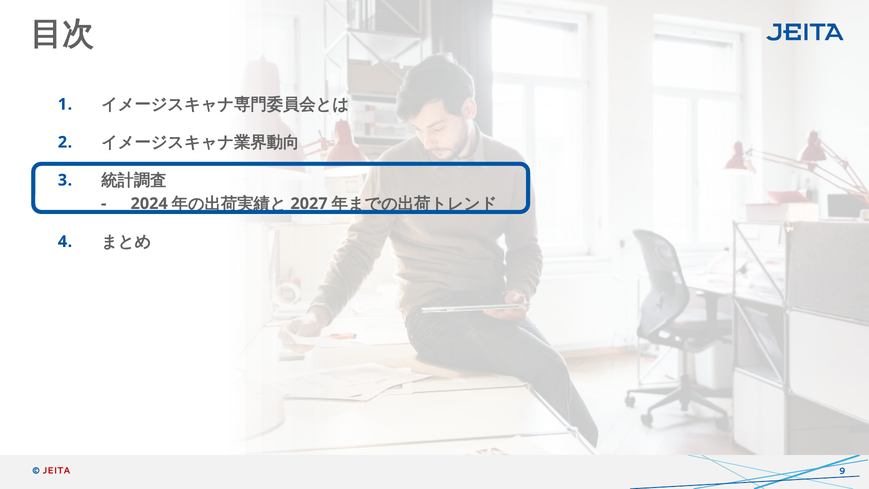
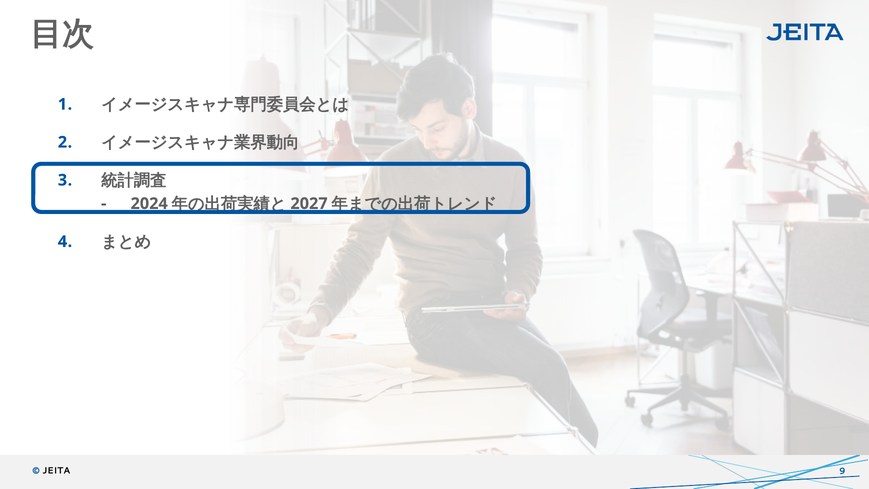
JEITA colour: red -> black
